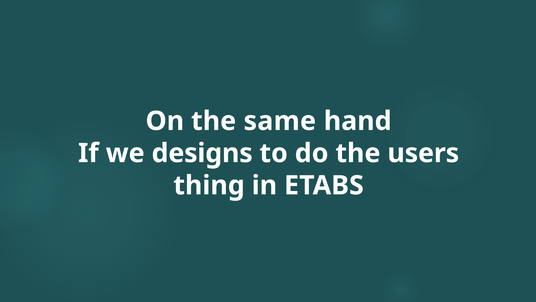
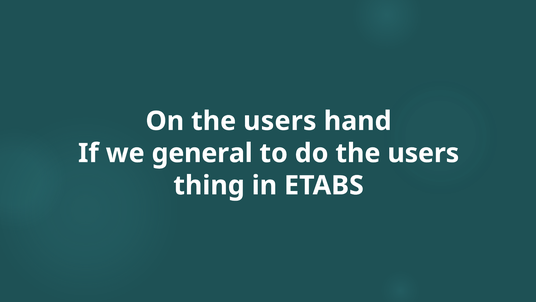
On the same: same -> users
designs: designs -> general
